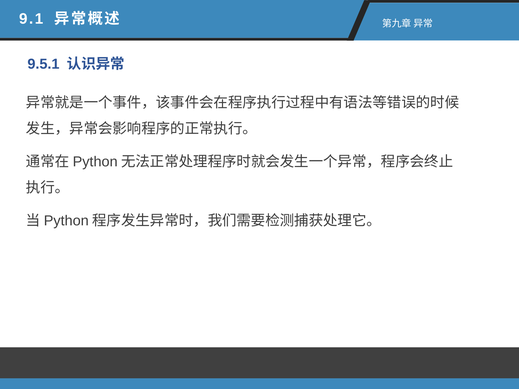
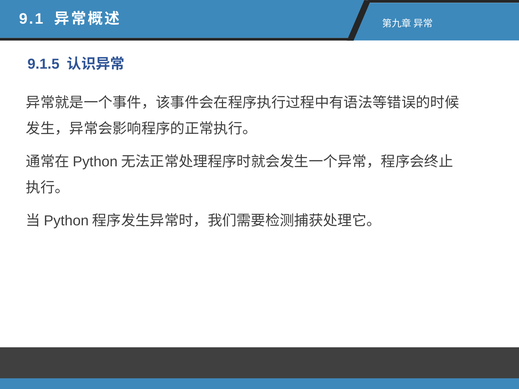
9.5.1: 9.5.1 -> 9.1.5
